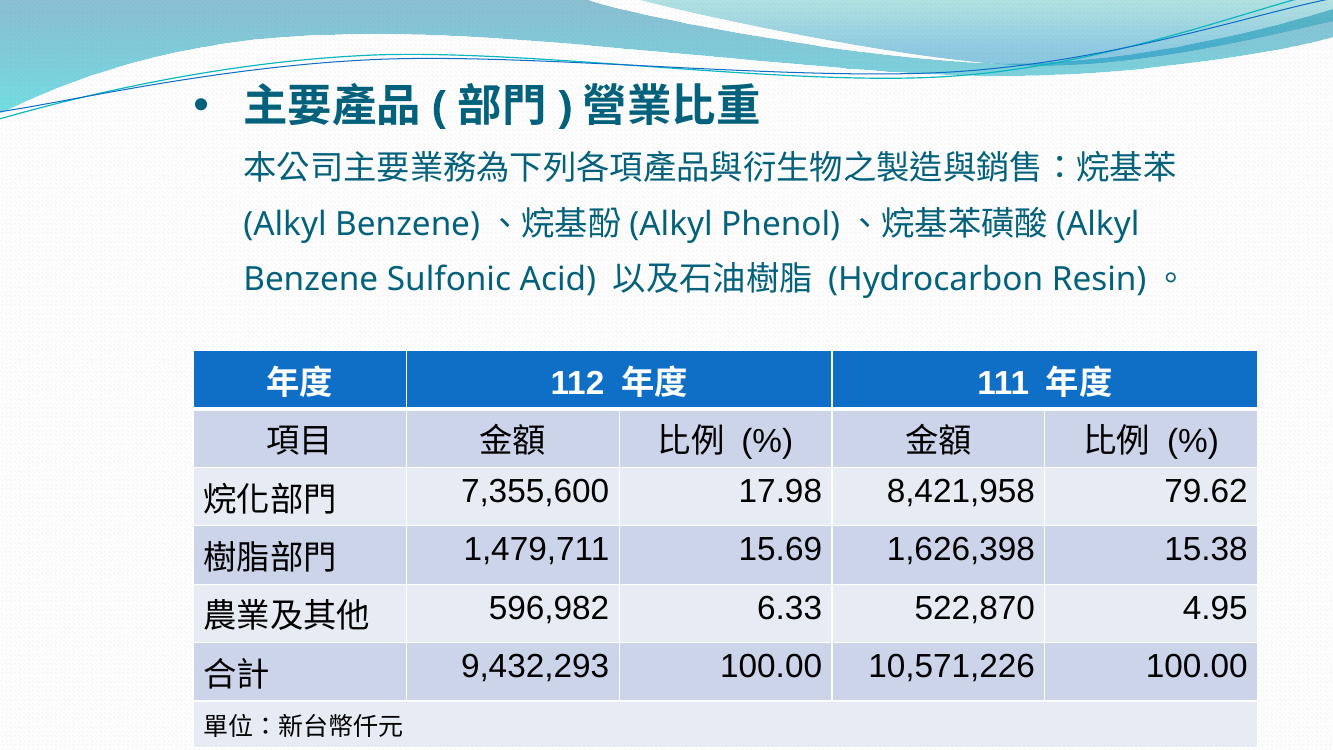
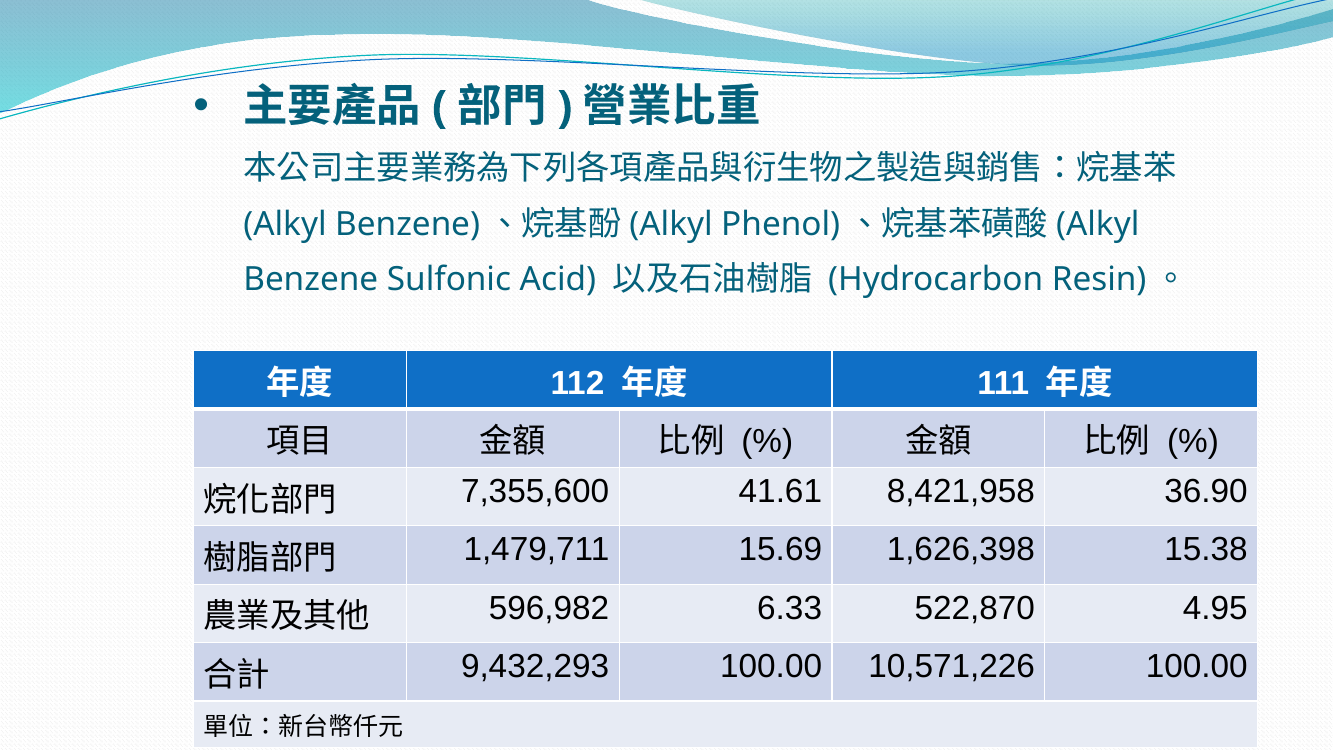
17.98: 17.98 -> 41.61
79.62: 79.62 -> 36.90
